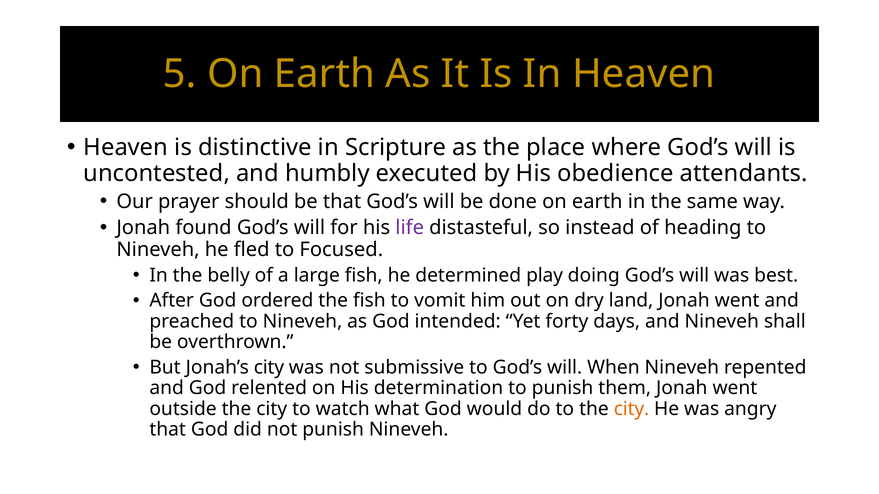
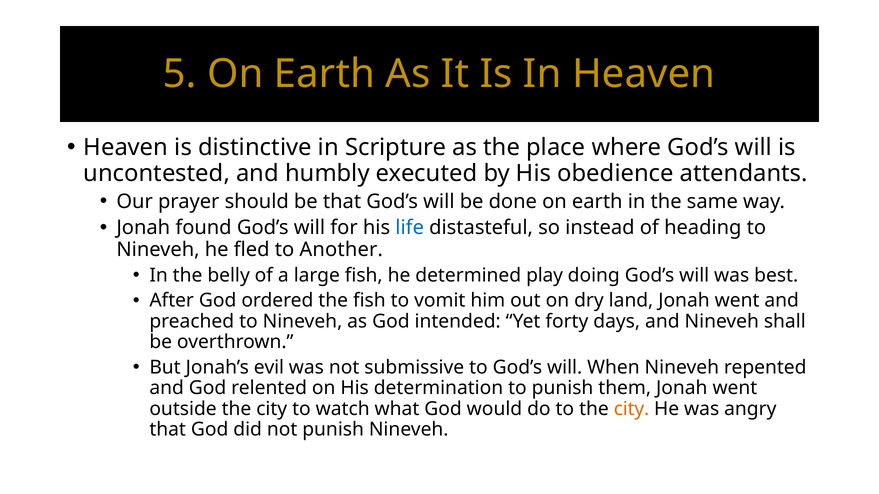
life colour: purple -> blue
Focused: Focused -> Another
Jonah’s city: city -> evil
